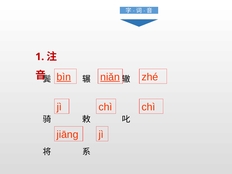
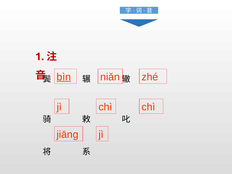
niǎn underline: present -> none
